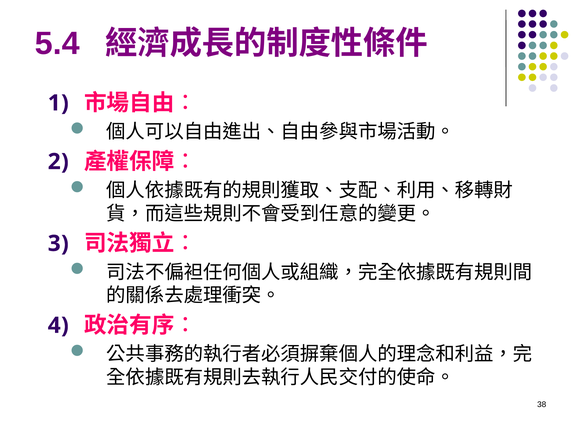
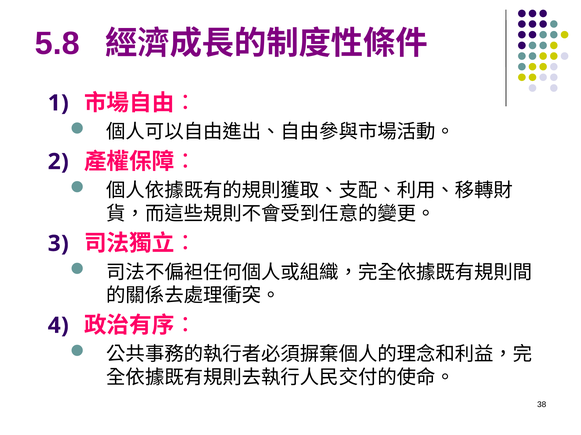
5.4: 5.4 -> 5.8
